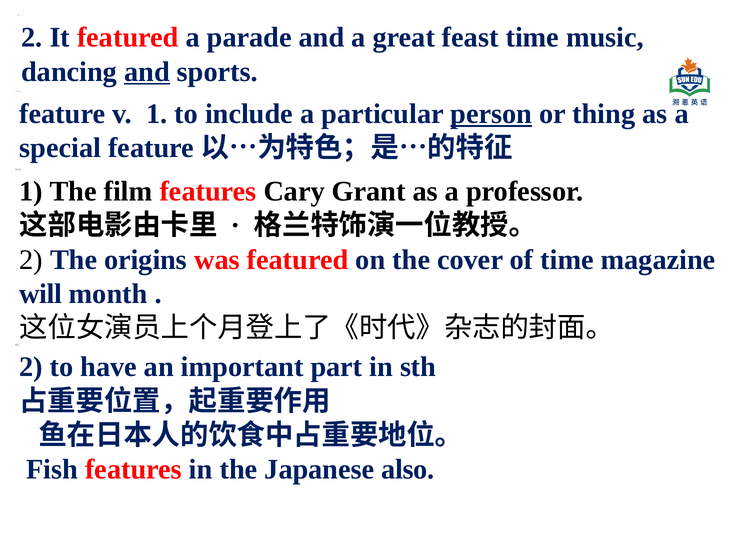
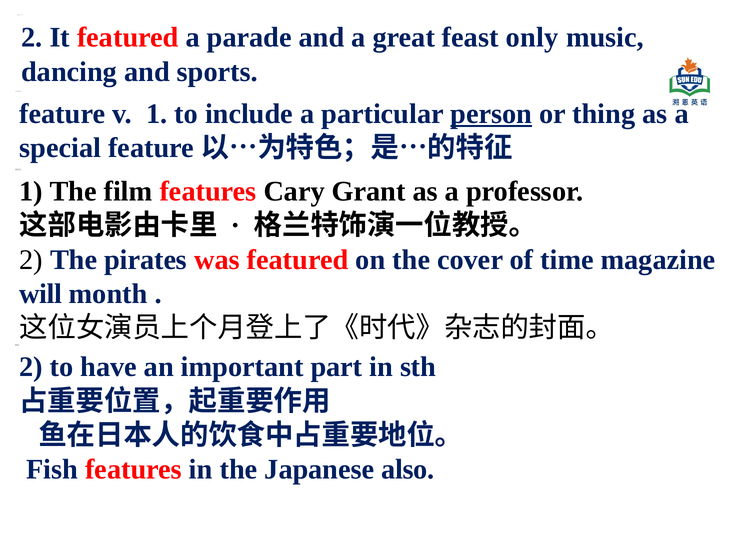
feast time: time -> only
and at (147, 72) underline: present -> none
origins: origins -> pirates
